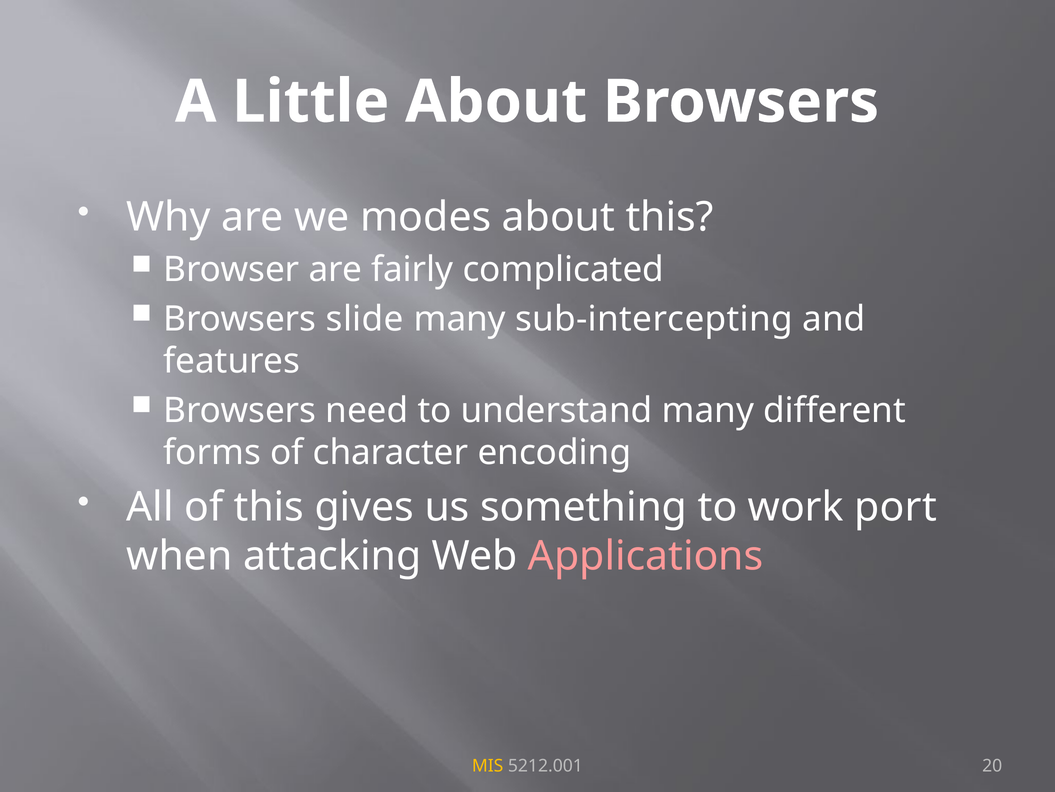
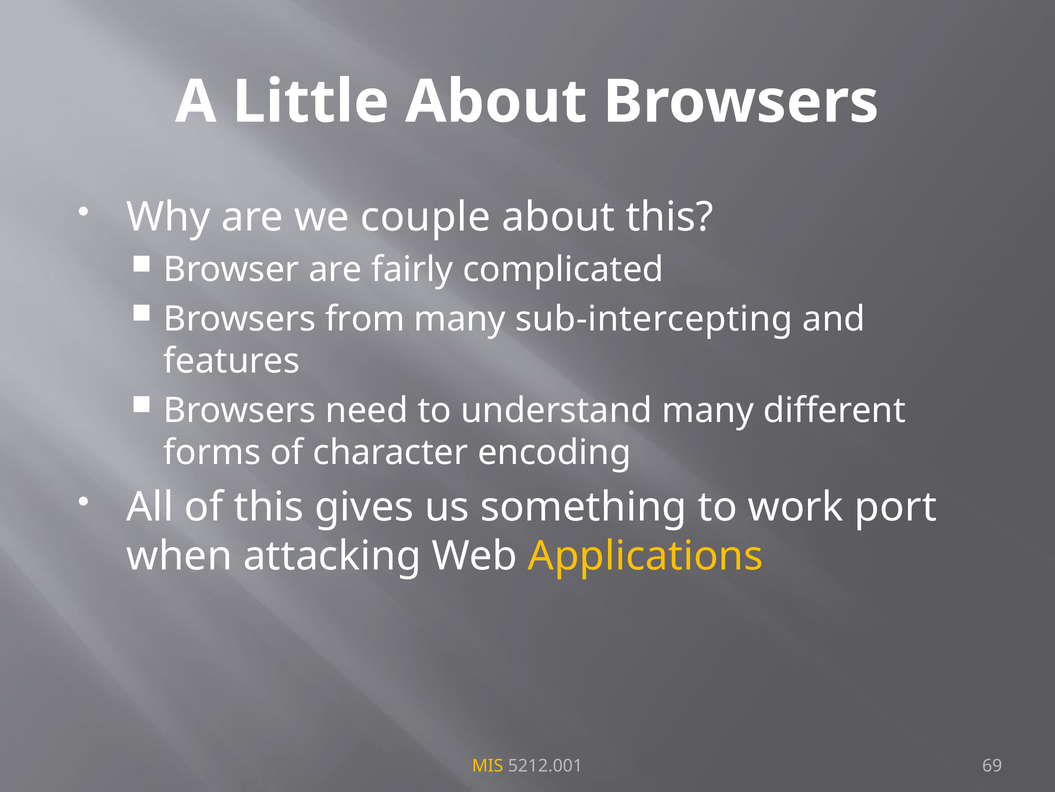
modes: modes -> couple
slide: slide -> from
Applications colour: pink -> yellow
20: 20 -> 69
